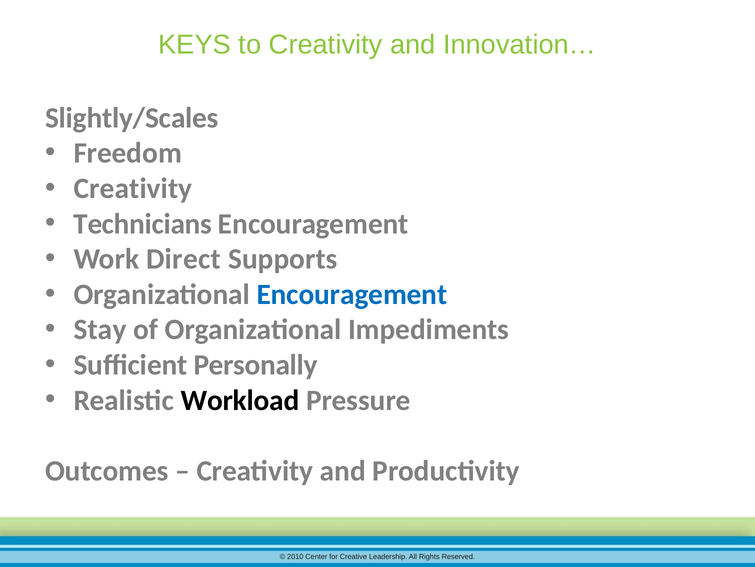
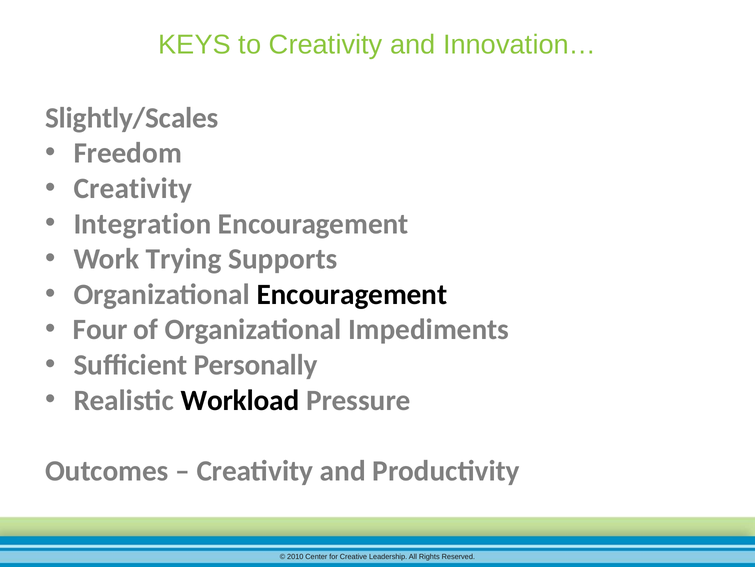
Technicians: Technicians -> Integration
Direct: Direct -> Trying
Encouragement at (352, 294) colour: blue -> black
Stay: Stay -> Four
